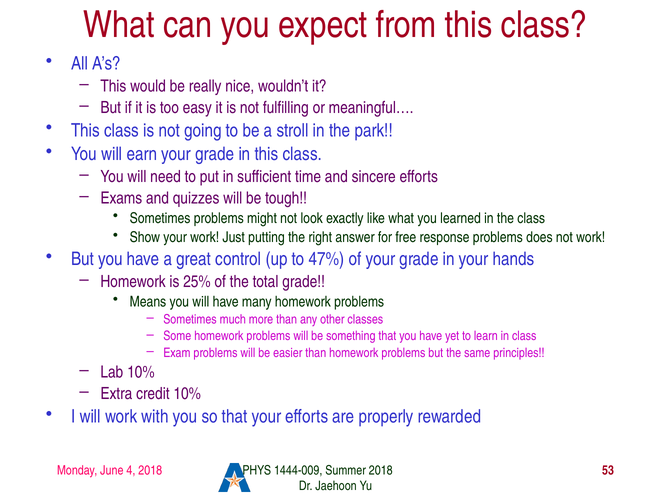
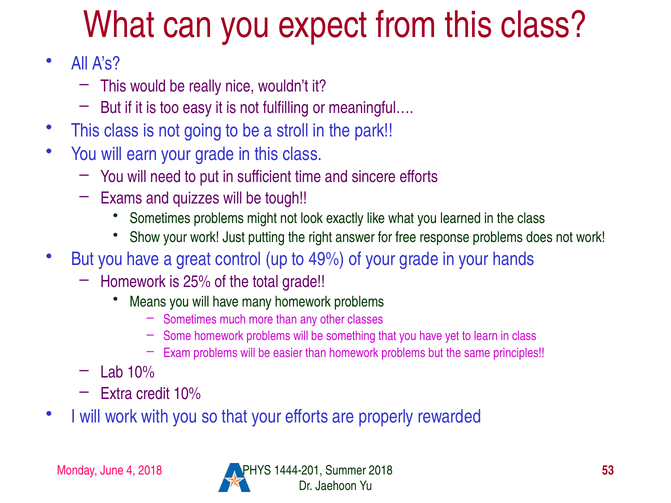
47%: 47% -> 49%
1444-009: 1444-009 -> 1444-201
